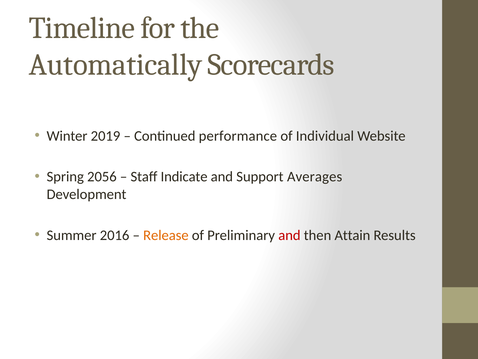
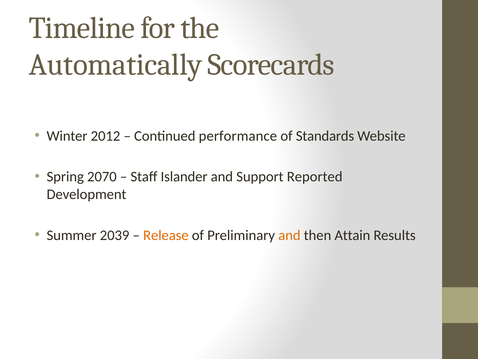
2019: 2019 -> 2012
Individual: Individual -> Standards
2056: 2056 -> 2070
Indicate: Indicate -> Islander
Averages: Averages -> Reported
2016: 2016 -> 2039
and at (289, 235) colour: red -> orange
